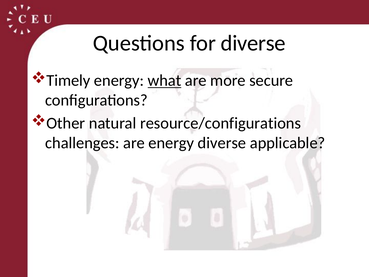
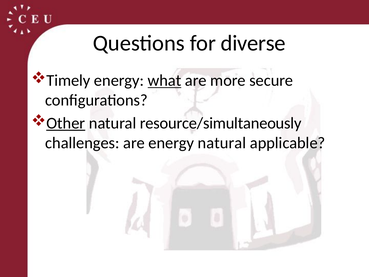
Other underline: none -> present
resource/configurations: resource/configurations -> resource/simultaneously
energy diverse: diverse -> natural
